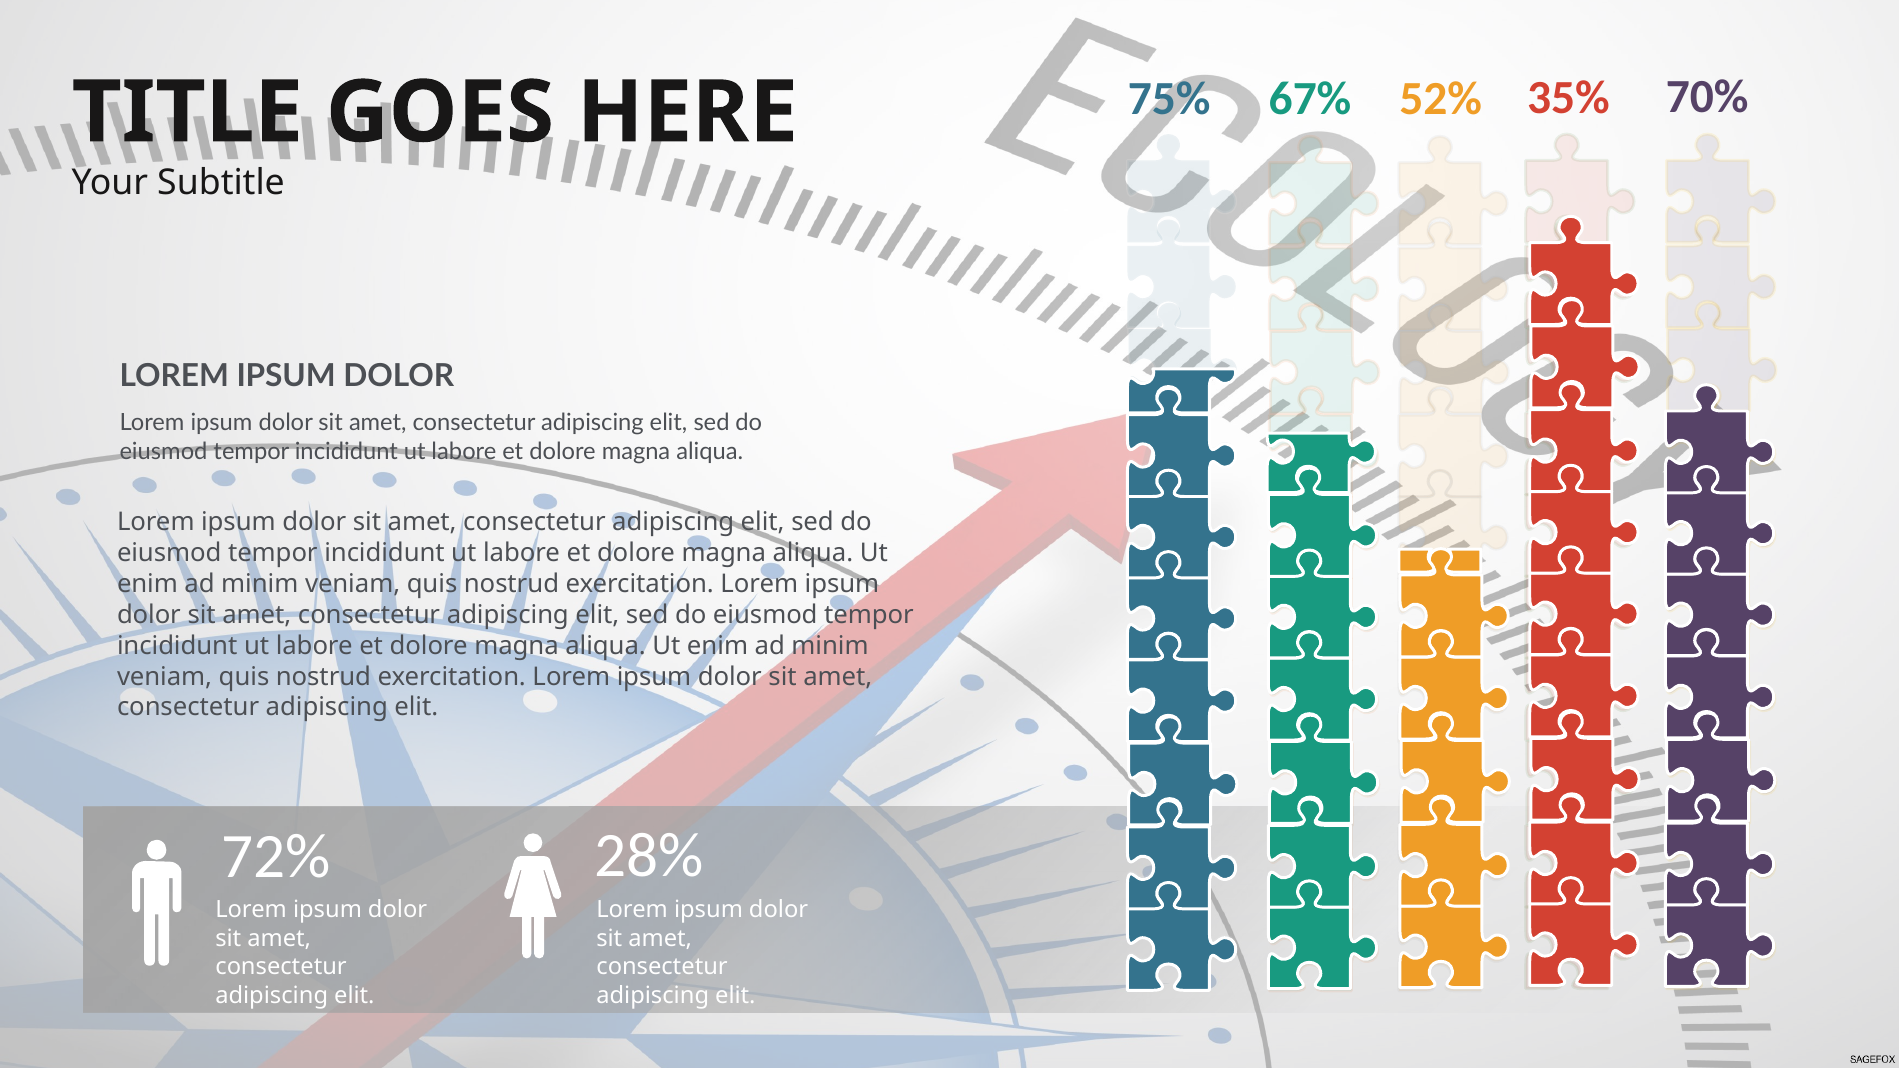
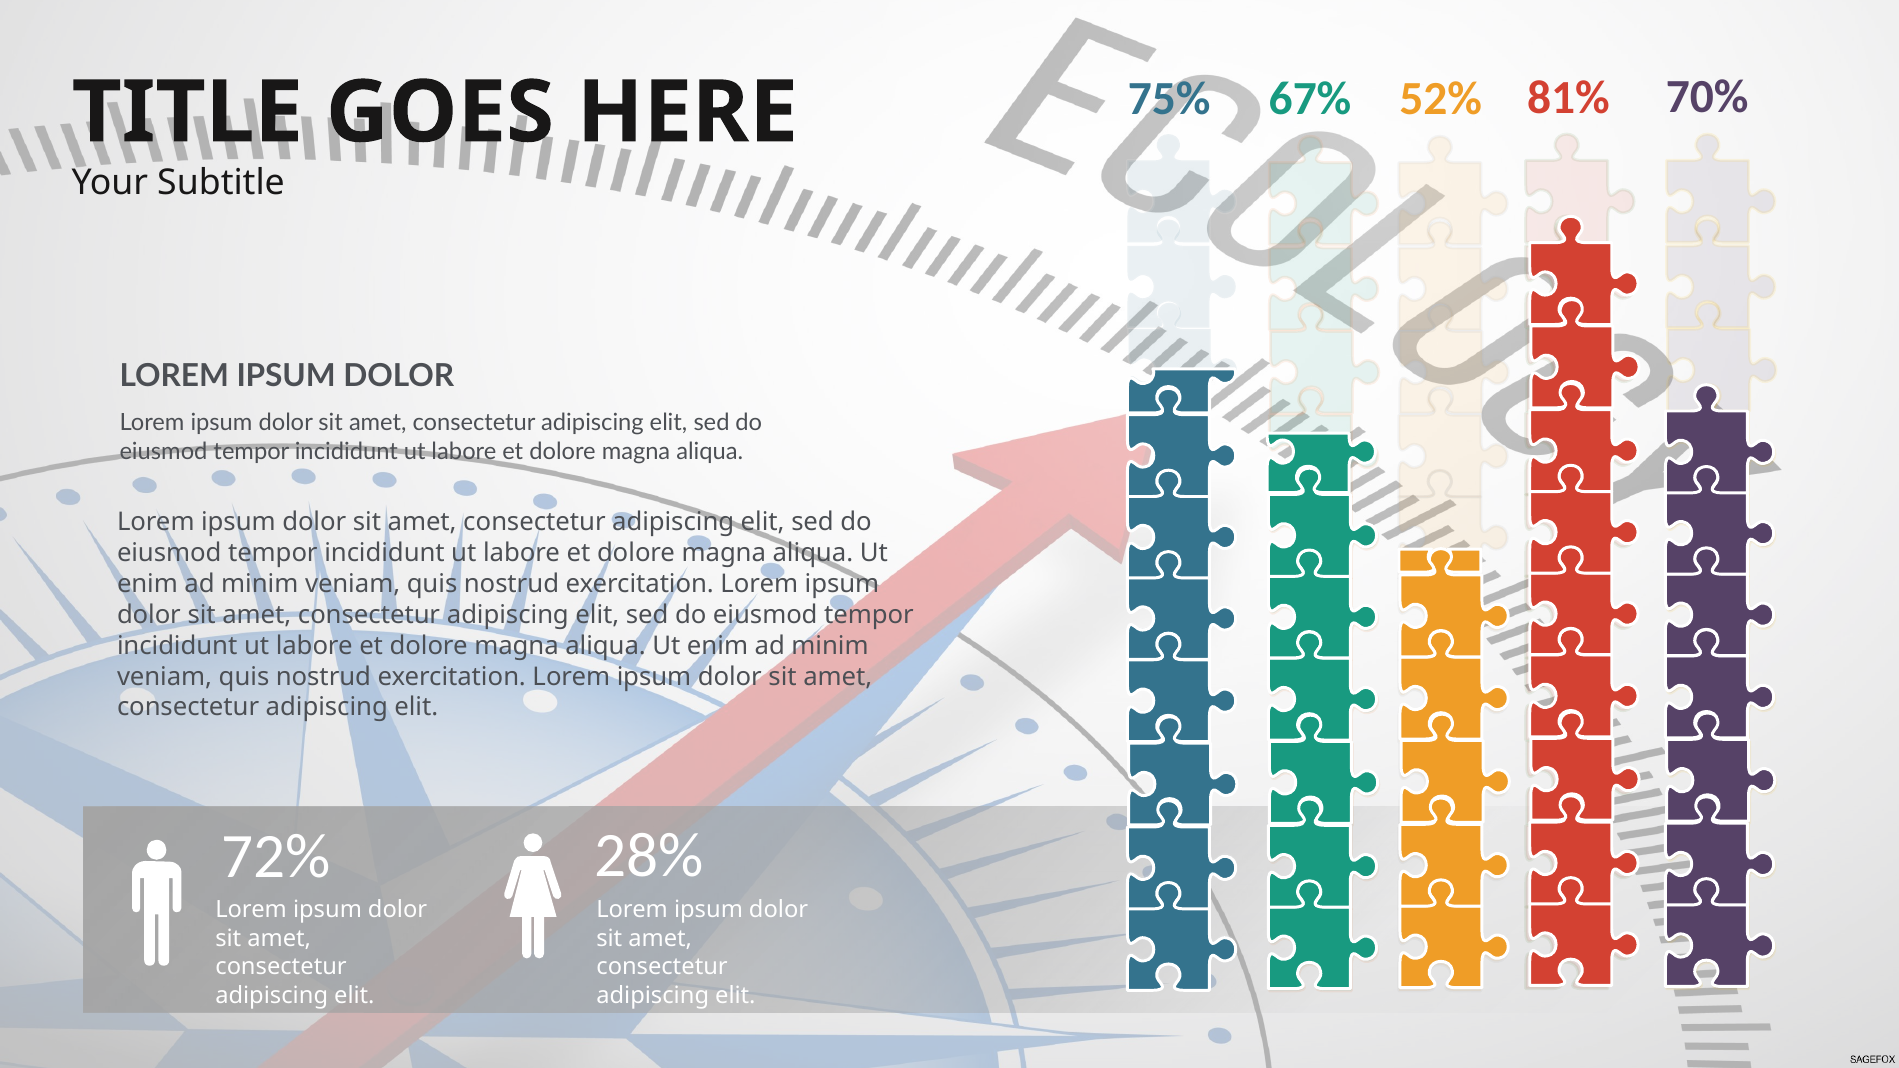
35%: 35% -> 81%
